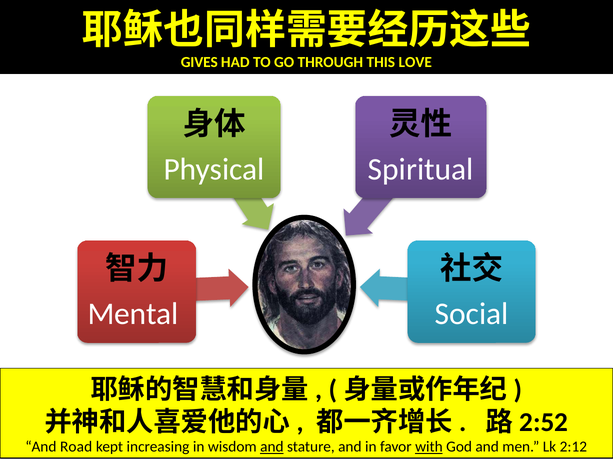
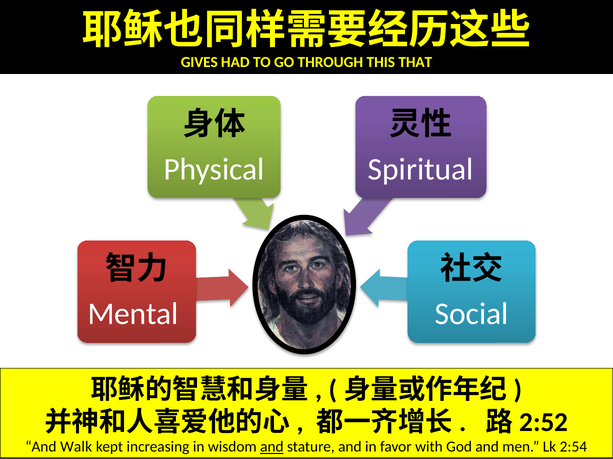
LOVE: LOVE -> THAT
Road: Road -> Walk
with underline: present -> none
2:12: 2:12 -> 2:54
